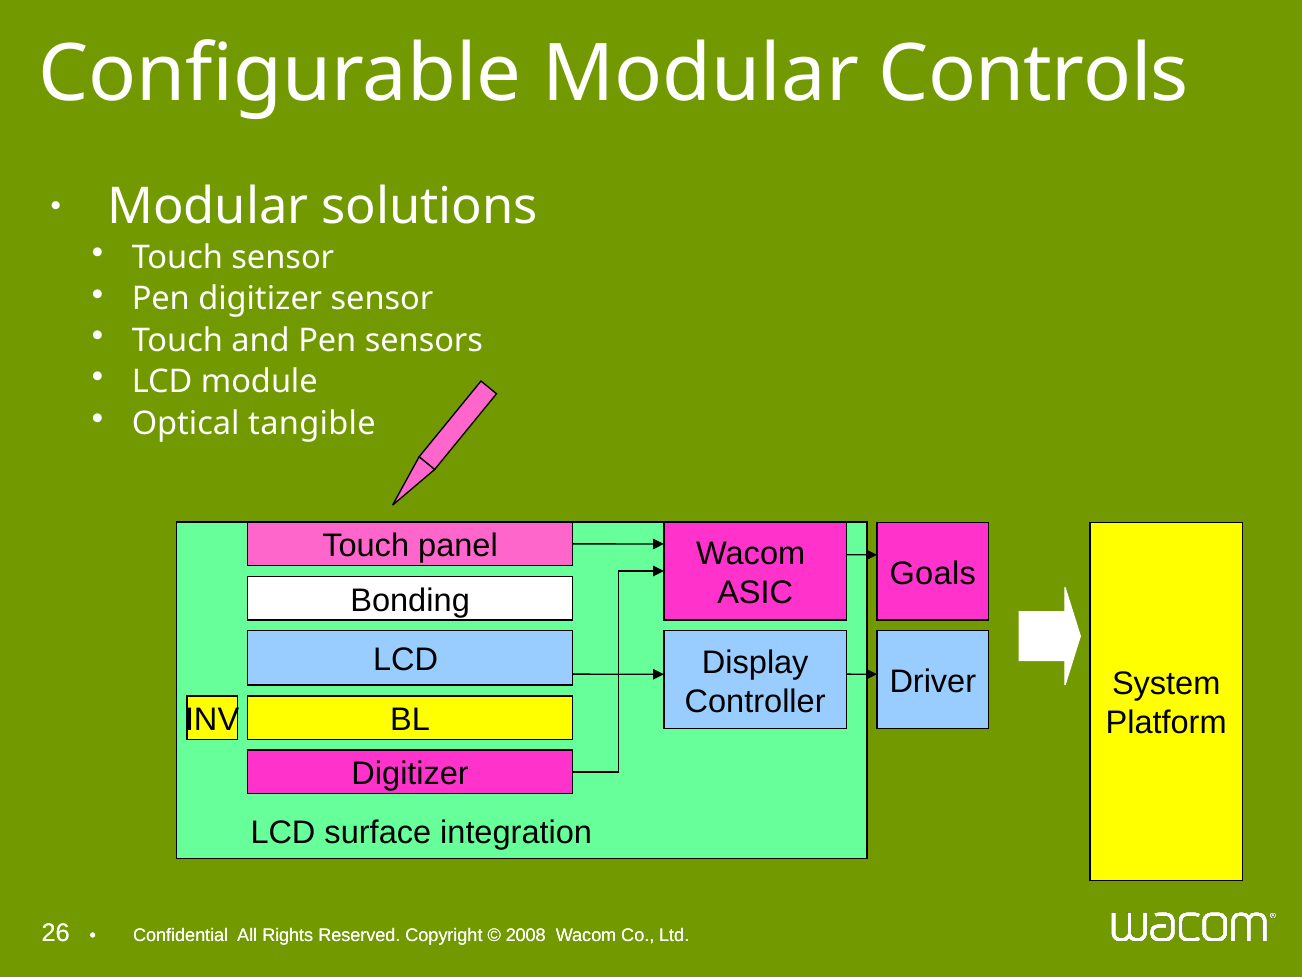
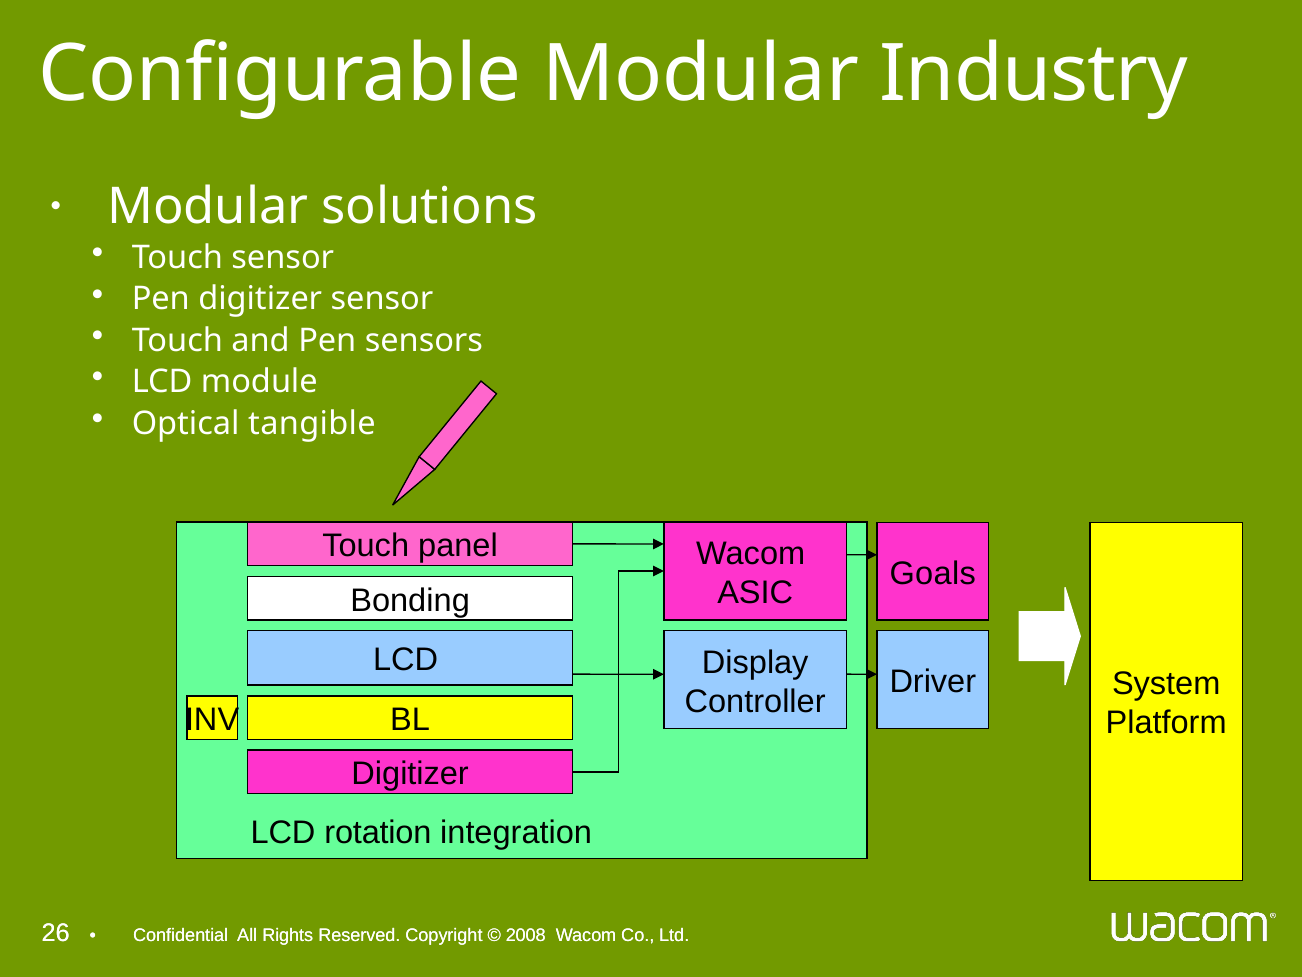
Controls: Controls -> Industry
surface: surface -> rotation
